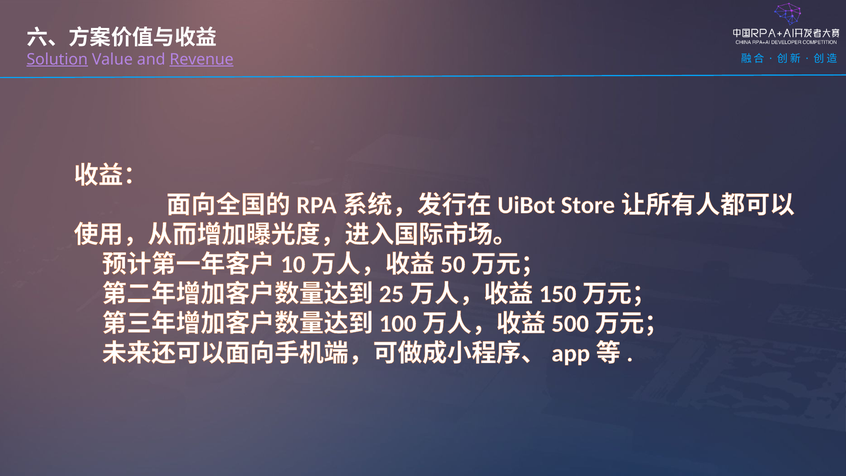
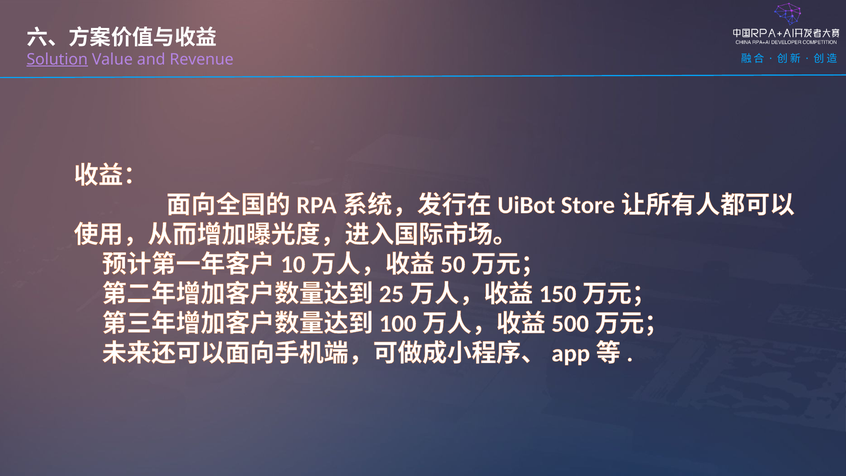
Revenue underline: present -> none
